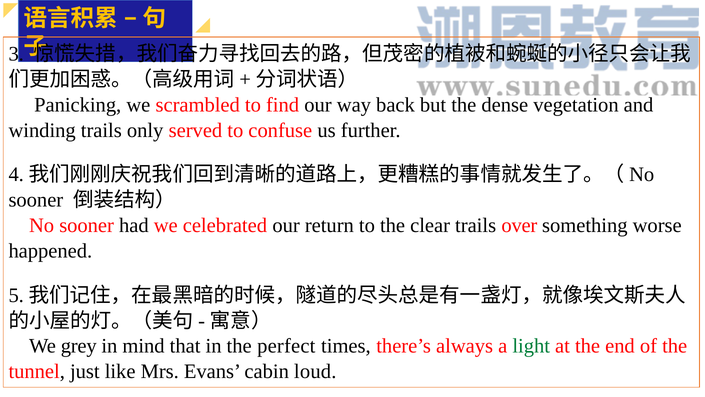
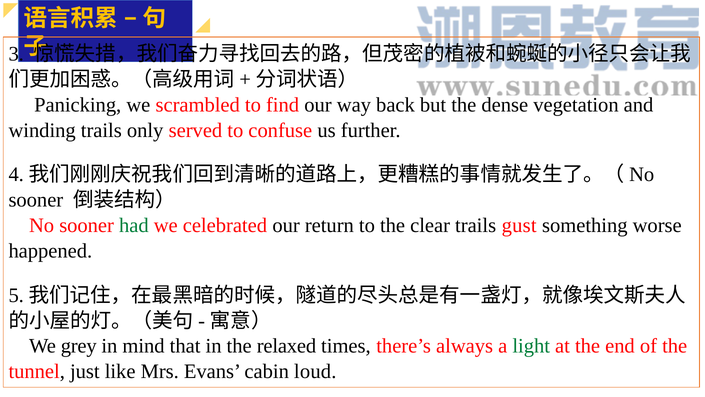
had colour: black -> green
over: over -> gust
perfect: perfect -> relaxed
